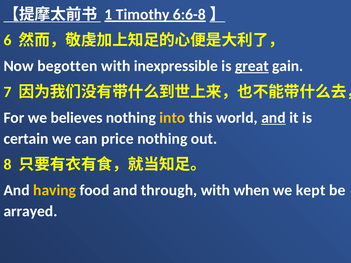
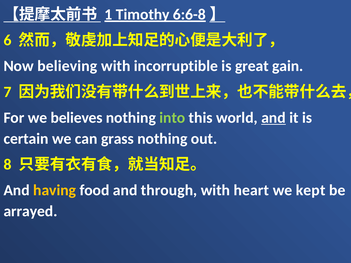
begotten: begotten -> believing
inexpressible: inexpressible -> incorruptible
great underline: present -> none
into colour: yellow -> light green
price: price -> grass
when: when -> heart
